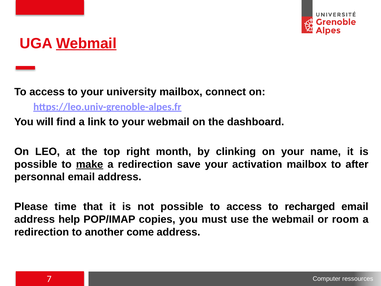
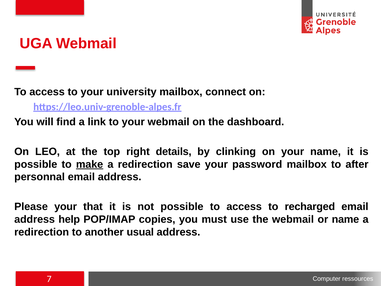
Webmail at (86, 43) underline: present -> none
month: month -> details
activation: activation -> password
Please time: time -> your
or room: room -> name
come: come -> usual
